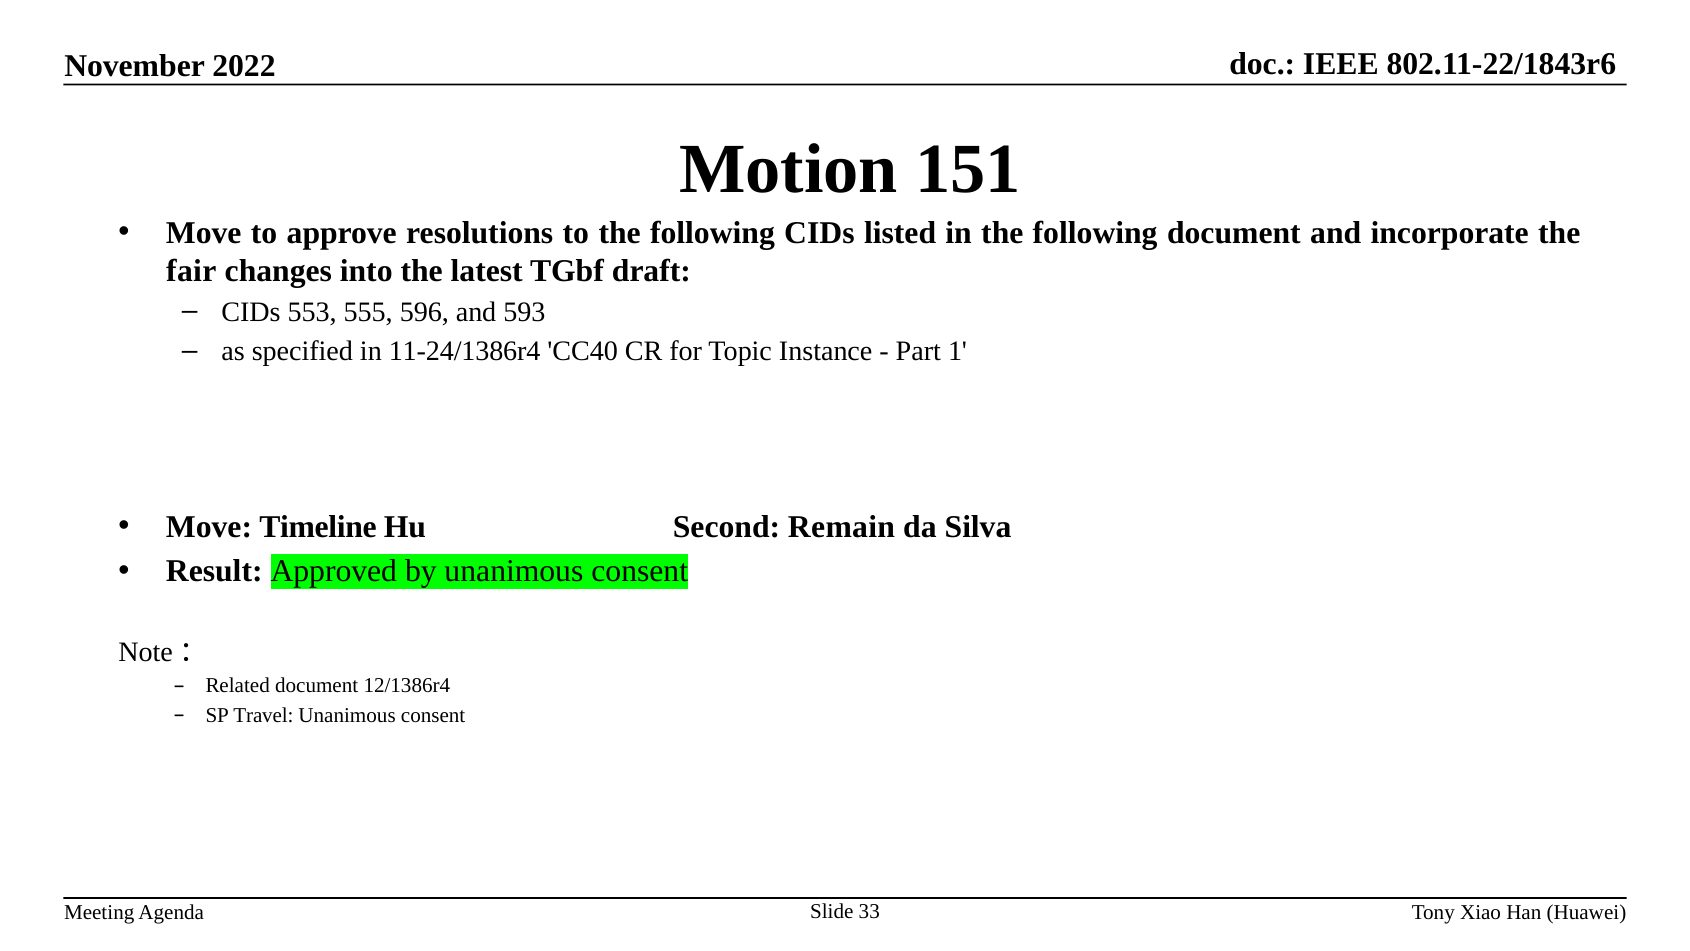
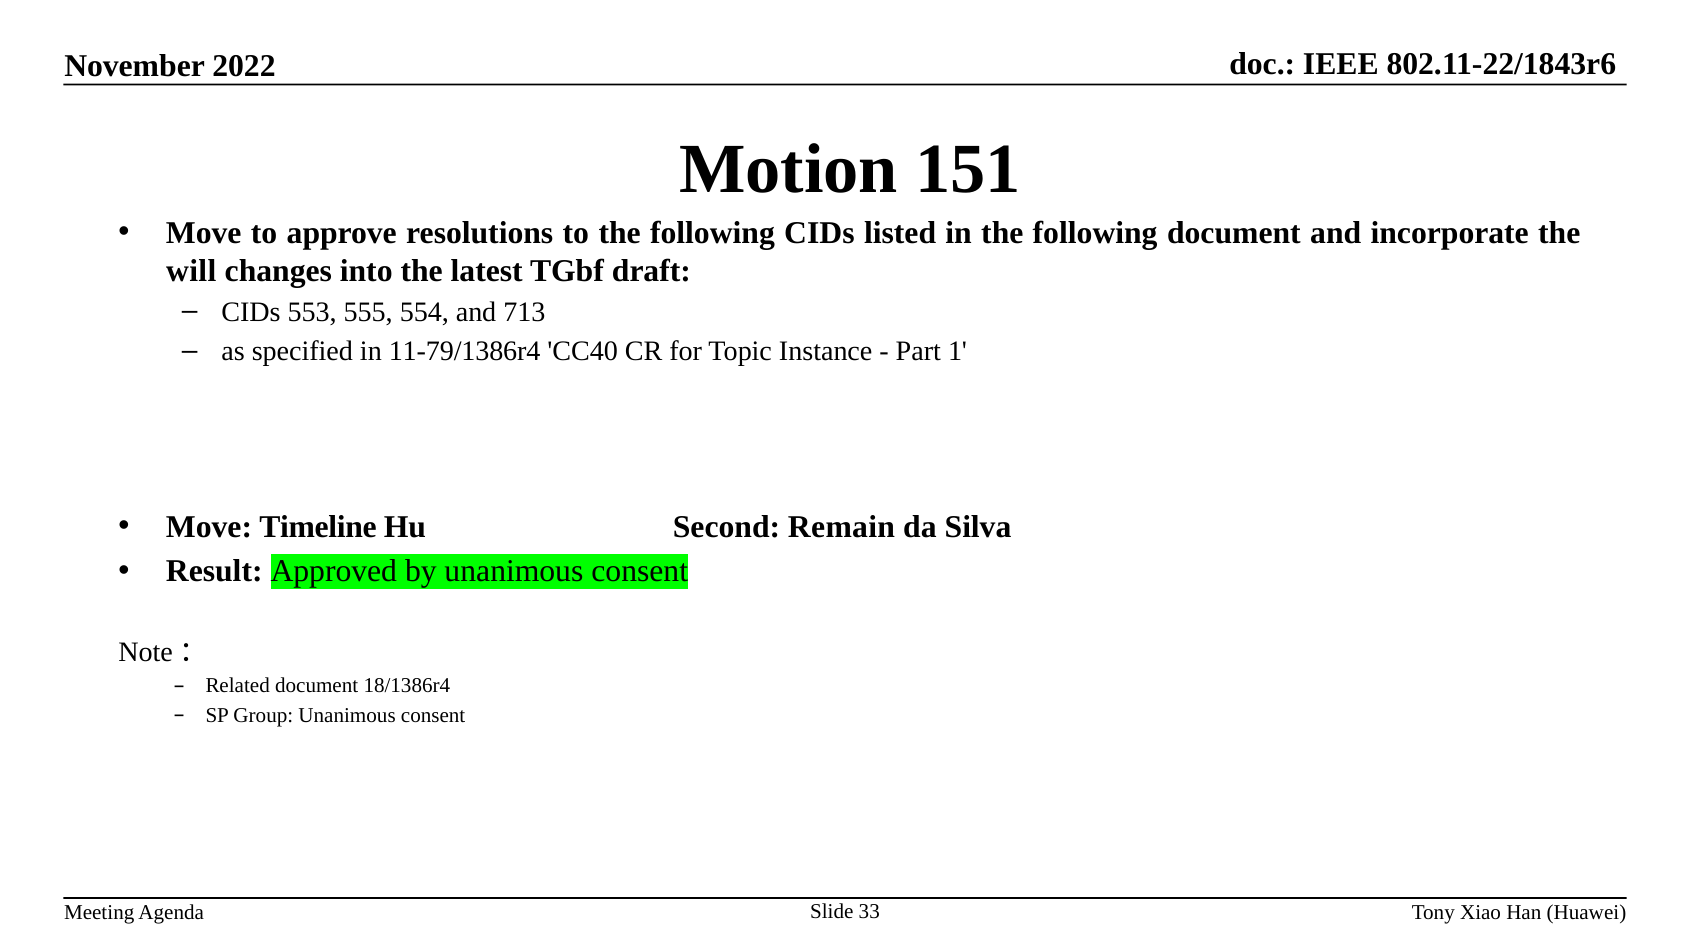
fair: fair -> will
596: 596 -> 554
593: 593 -> 713
11-24/1386r4: 11-24/1386r4 -> 11-79/1386r4
12/1386r4: 12/1386r4 -> 18/1386r4
Travel: Travel -> Group
